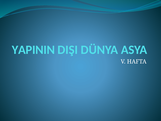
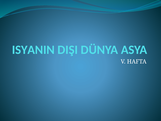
YAPININ: YAPININ -> ISYANIN
